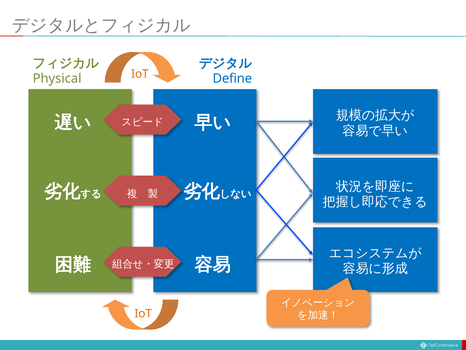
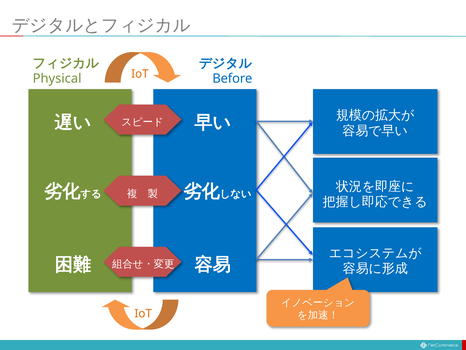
Define: Define -> Before
